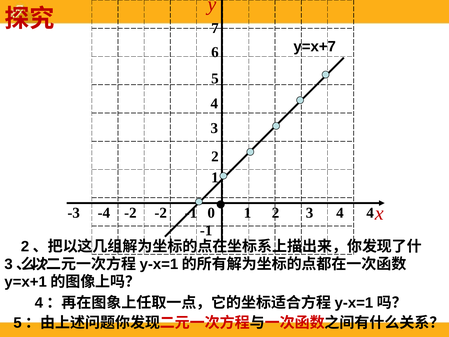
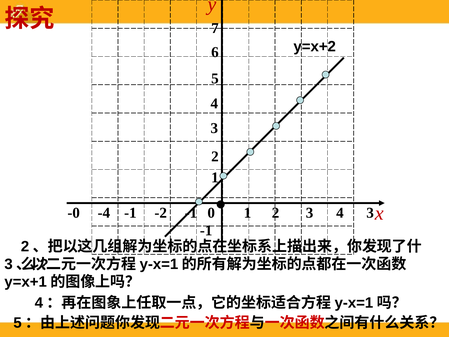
y=x+7: y=x+7 -> y=x+2
-3: -3 -> -0
-2 at (130, 213): -2 -> -1
4 at (370, 213): 4 -> 3
